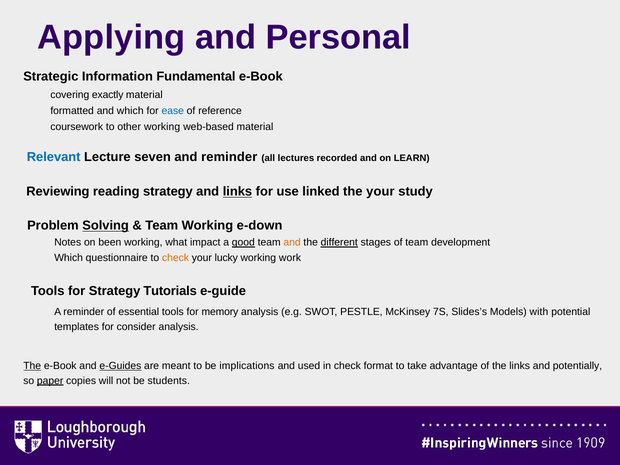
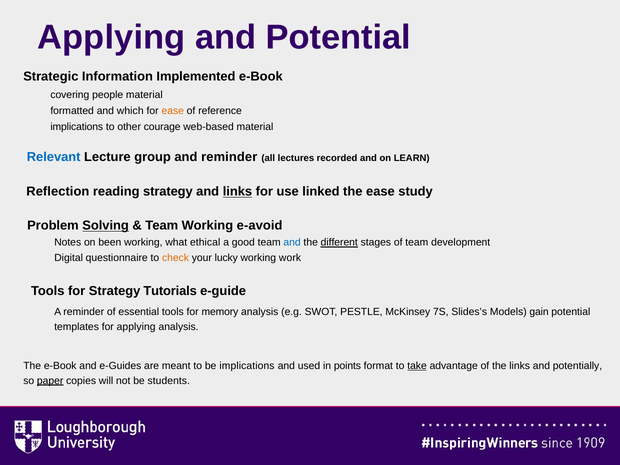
and Personal: Personal -> Potential
Fundamental: Fundamental -> Implemented
exactly: exactly -> people
ease at (173, 111) colour: blue -> orange
coursework at (77, 127): coursework -> implications
other working: working -> courage
seven: seven -> group
Reviewing: Reviewing -> Reflection
the your: your -> ease
e-down: e-down -> e-avoid
impact: impact -> ethical
good underline: present -> none
and at (292, 243) colour: orange -> blue
Which at (69, 258): Which -> Digital
with: with -> gain
for consider: consider -> applying
The at (32, 366) underline: present -> none
e-Guides underline: present -> none
in check: check -> points
take underline: none -> present
